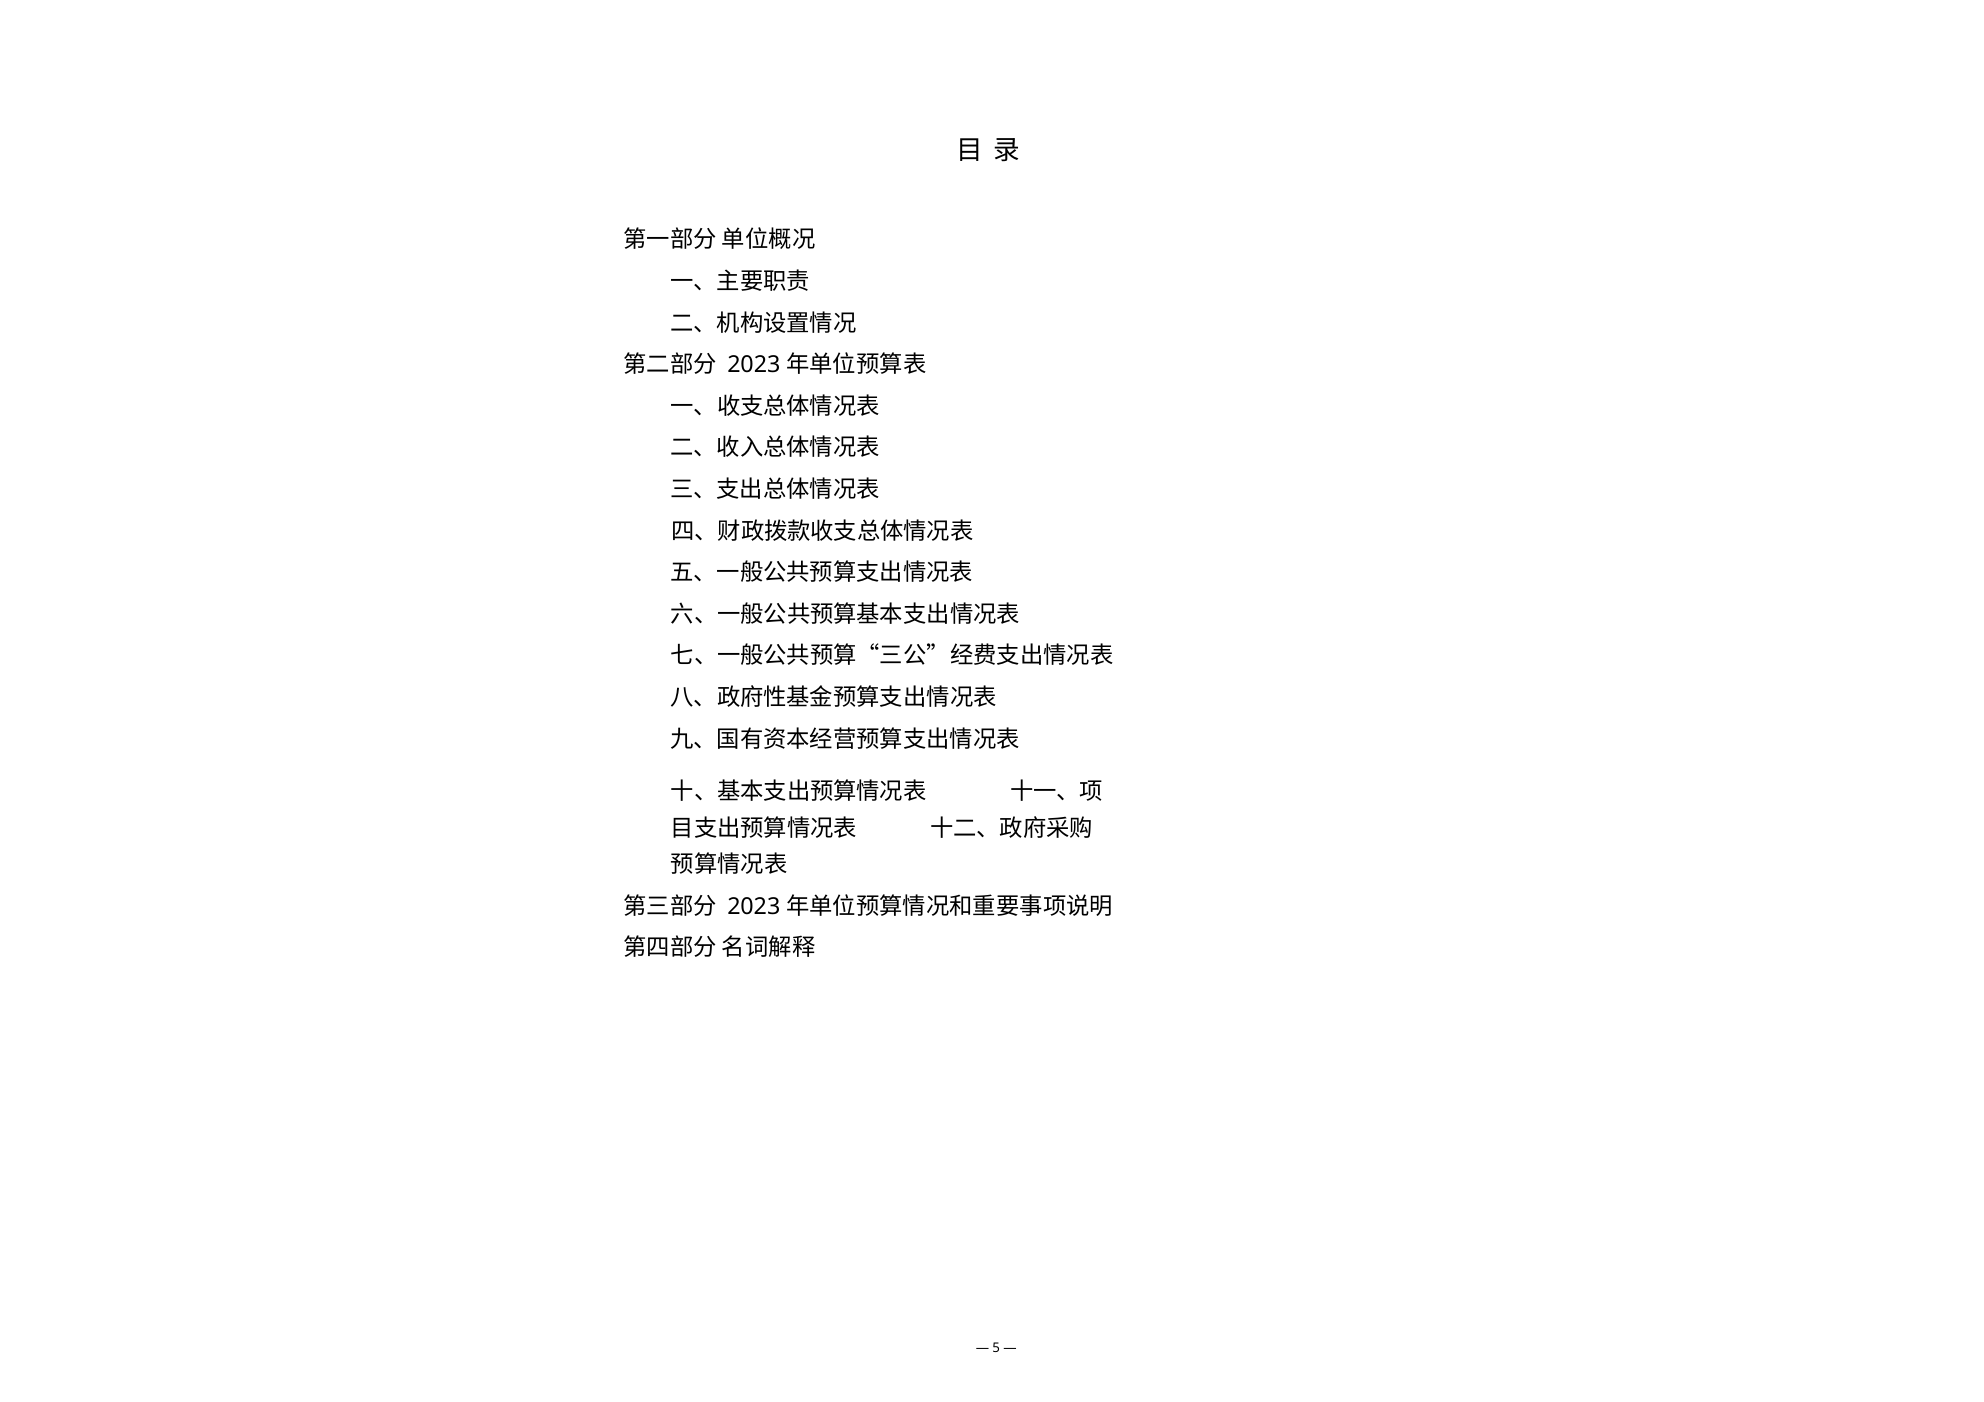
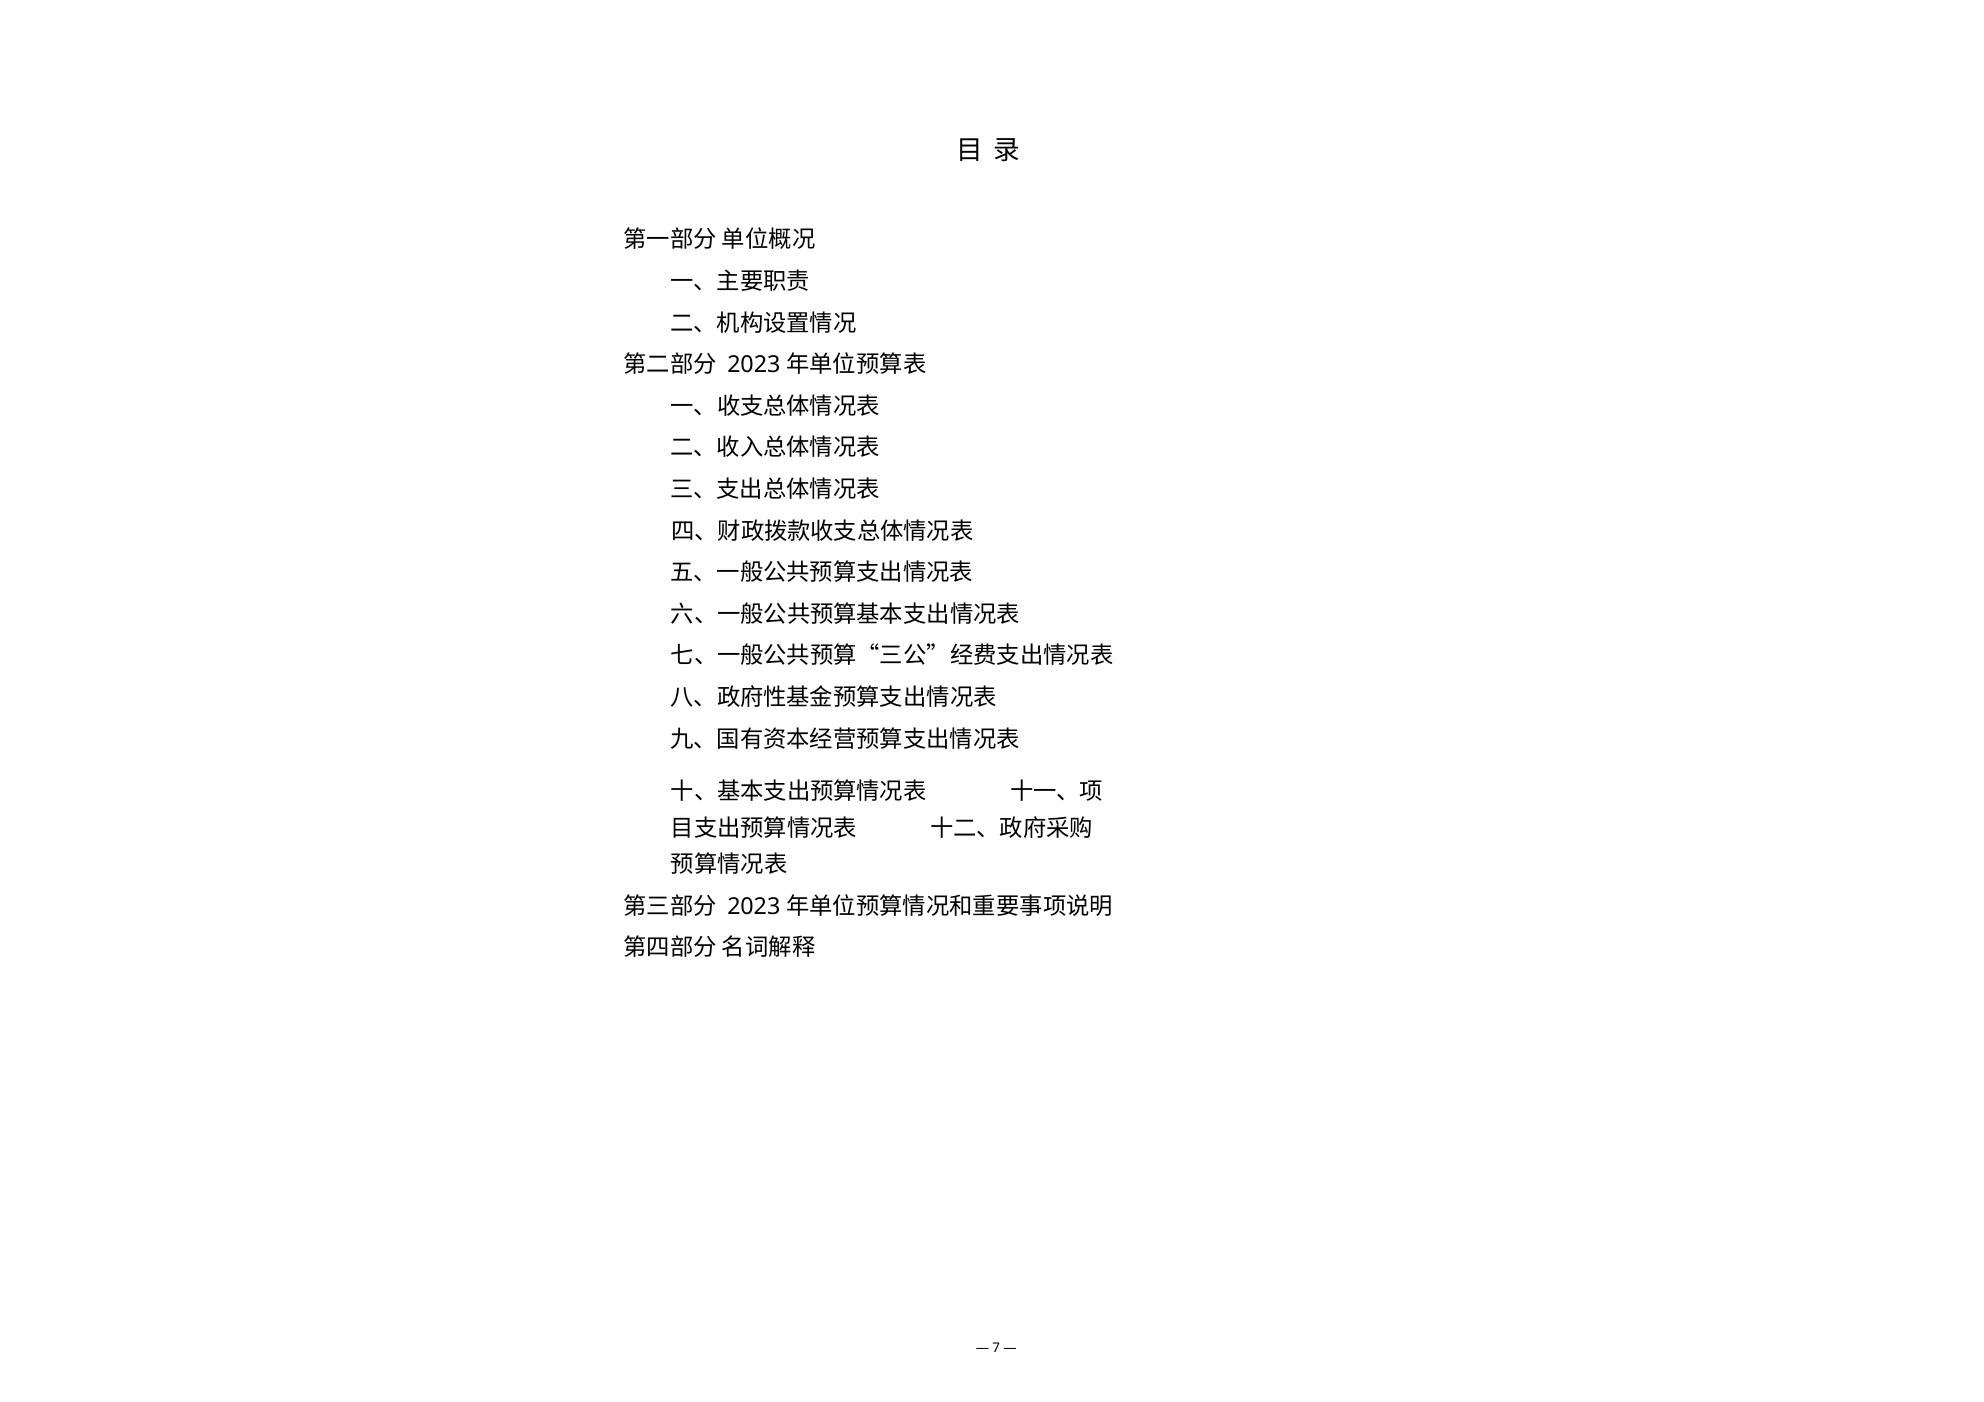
5: 5 -> 7
